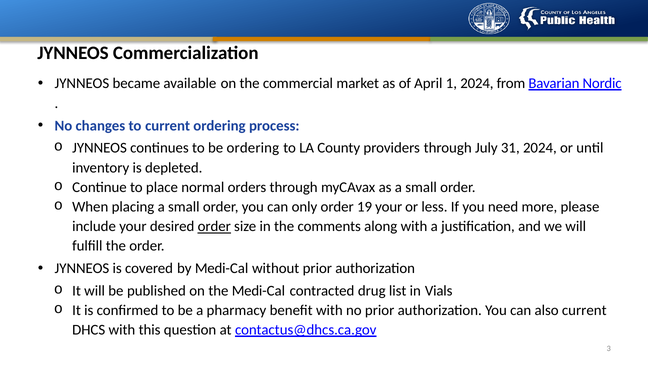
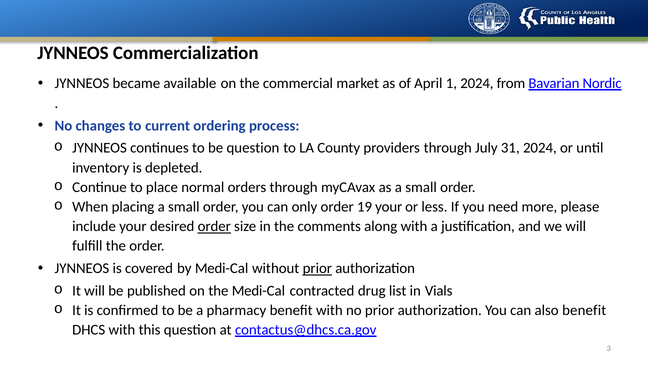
be ordering: ordering -> question
prior at (317, 268) underline: none -> present
also current: current -> benefit
